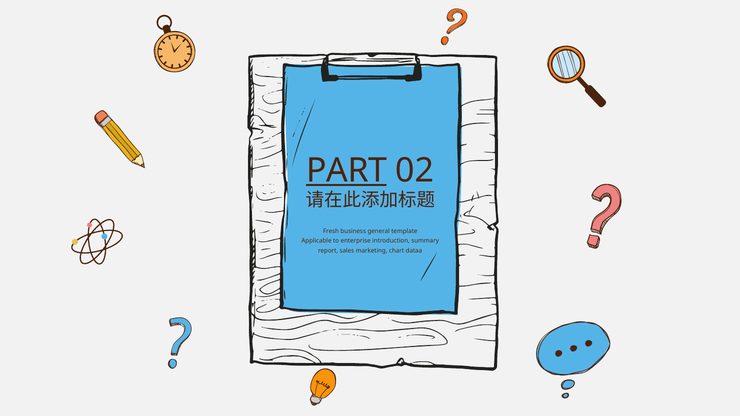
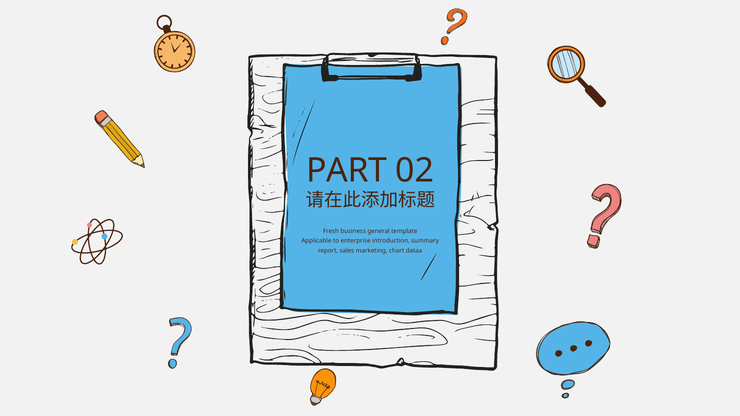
PART underline: present -> none
